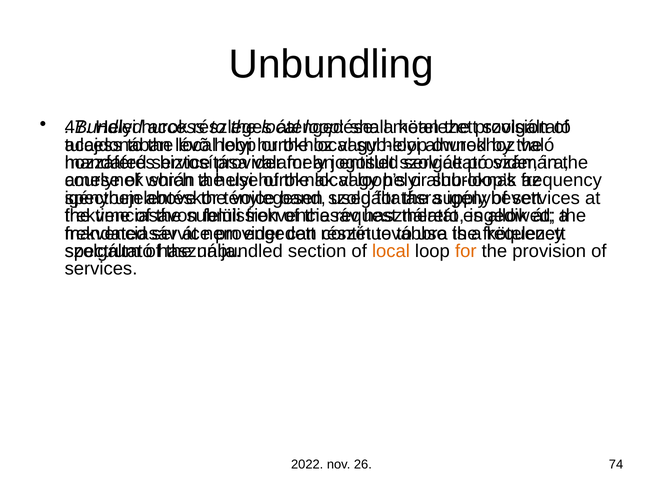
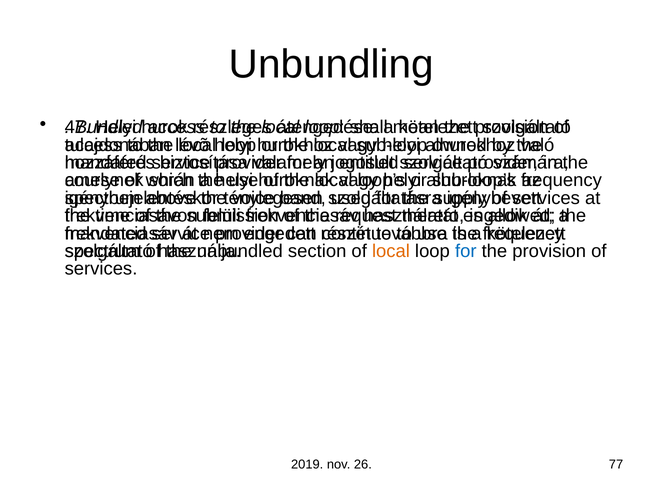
for at (466, 251) colour: orange -> blue
2022: 2022 -> 2019
74: 74 -> 77
